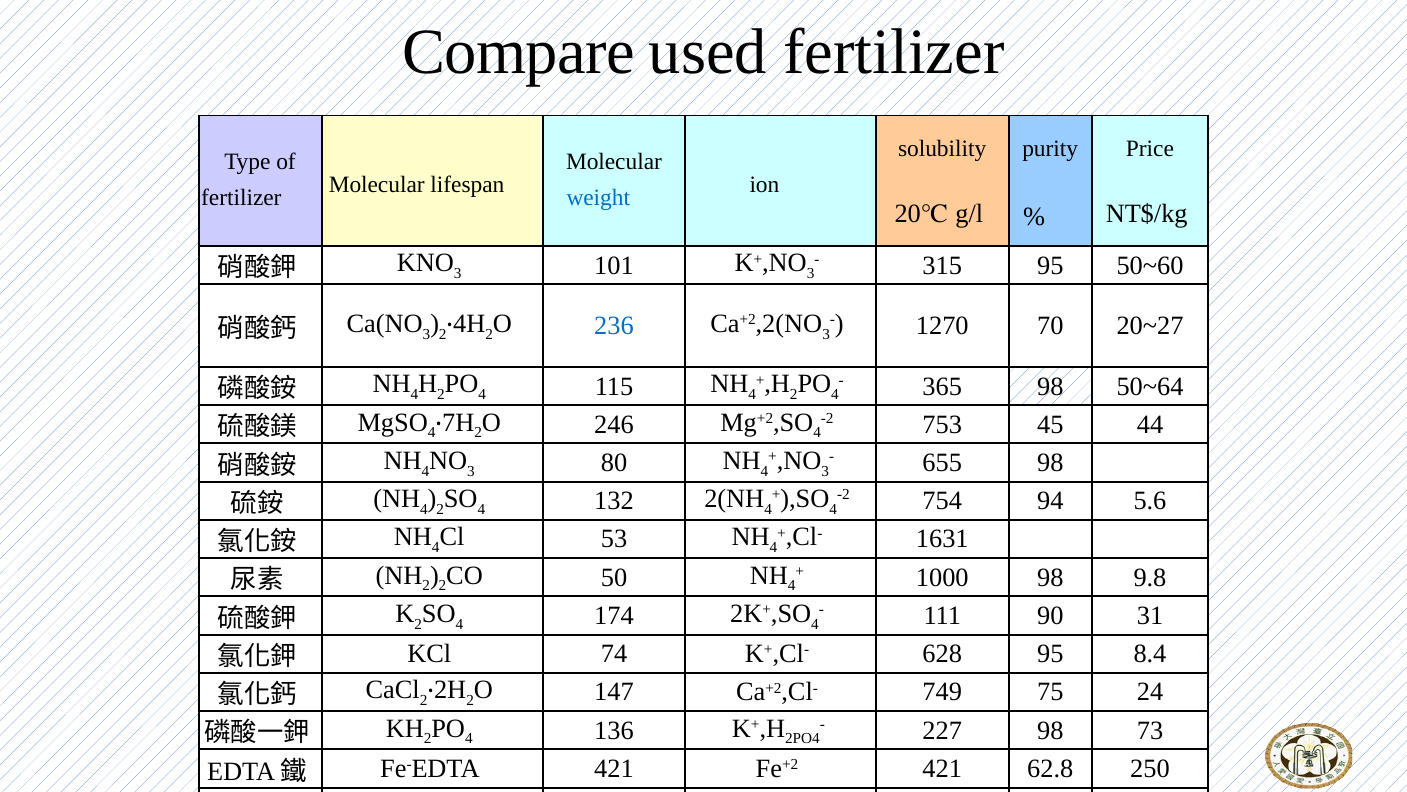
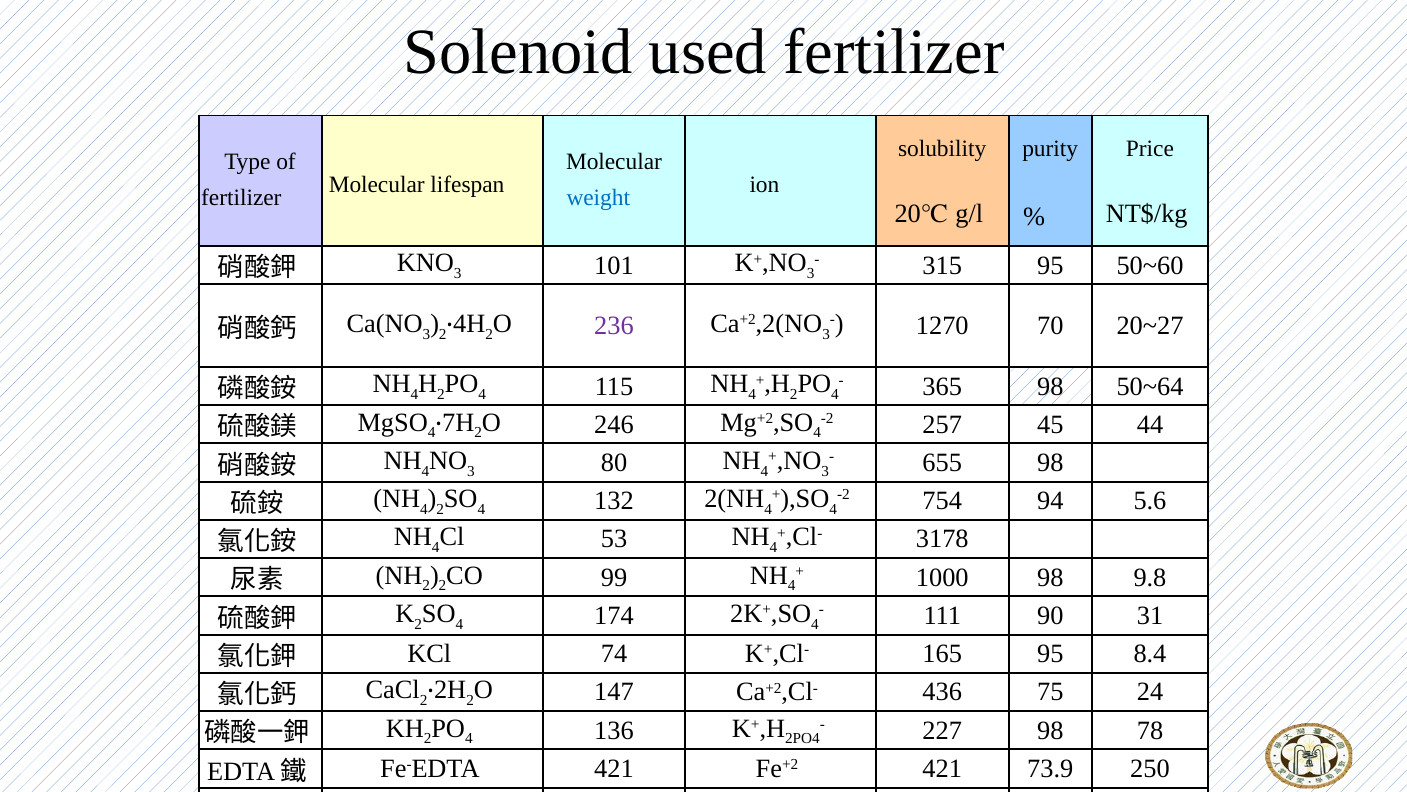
Compare: Compare -> Solenoid
236 colour: blue -> purple
753: 753 -> 257
1631: 1631 -> 3178
50 at (614, 577): 50 -> 99
628: 628 -> 165
749: 749 -> 436
73: 73 -> 78
62.8: 62.8 -> 73.9
